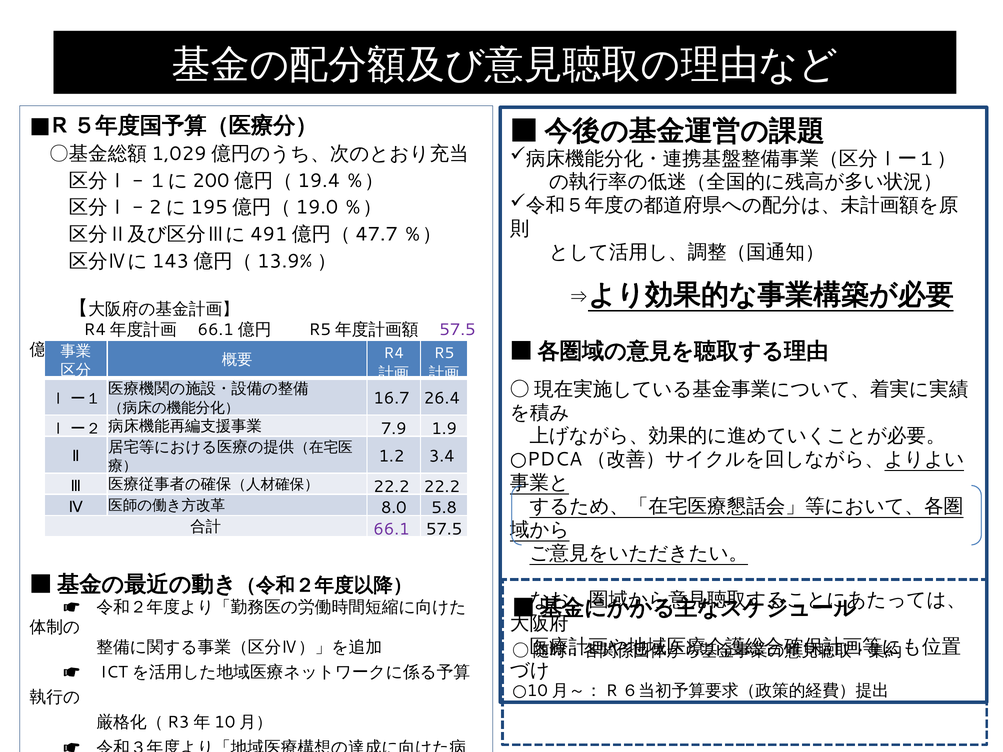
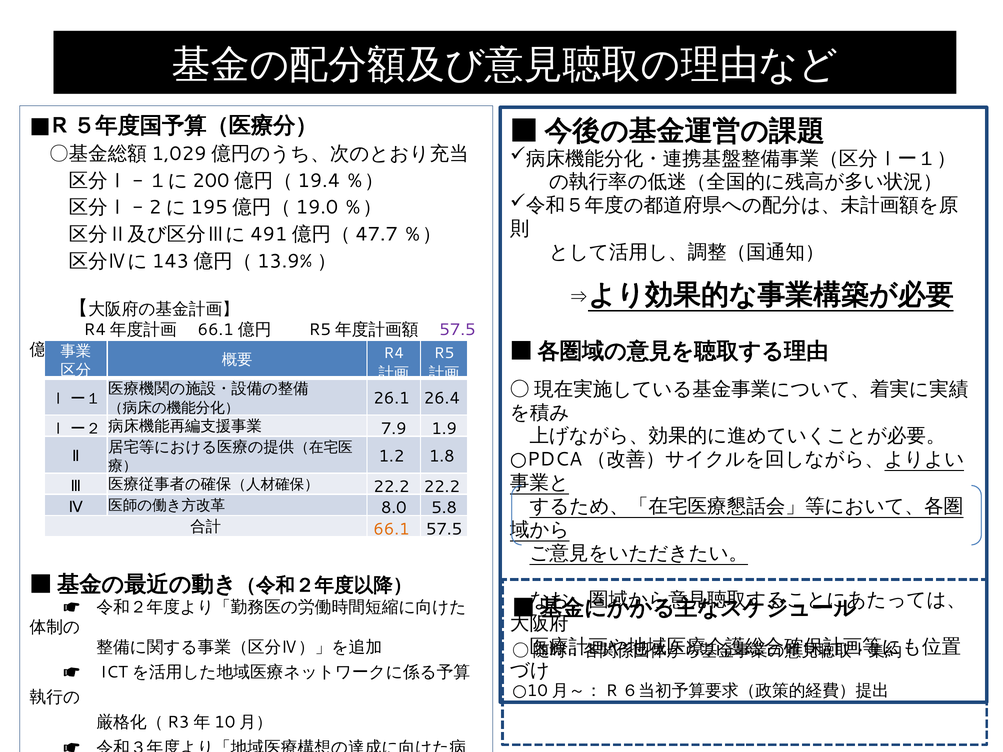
16.7: 16.7 -> 26.1
3.4: 3.4 -> 1.8
66.1 colour: purple -> orange
